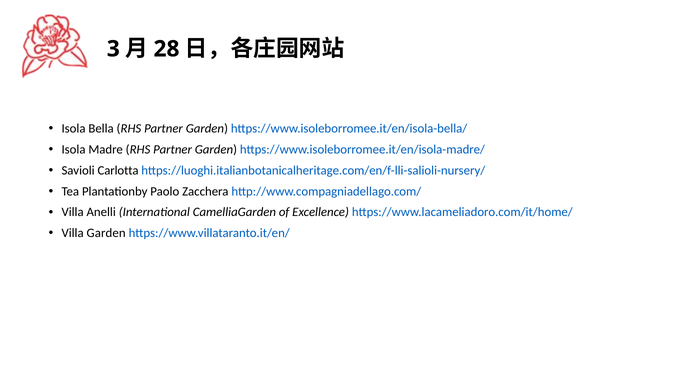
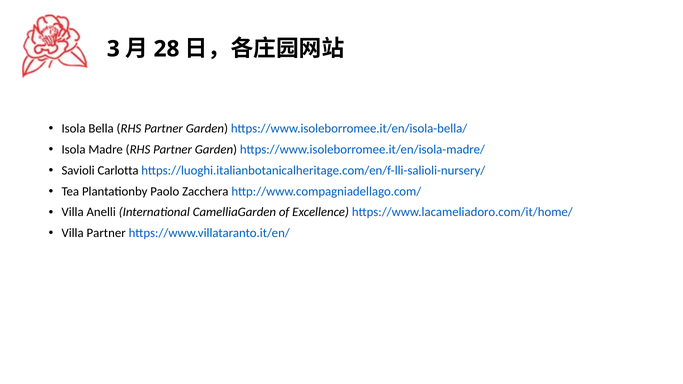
Villa Garden: Garden -> Partner
